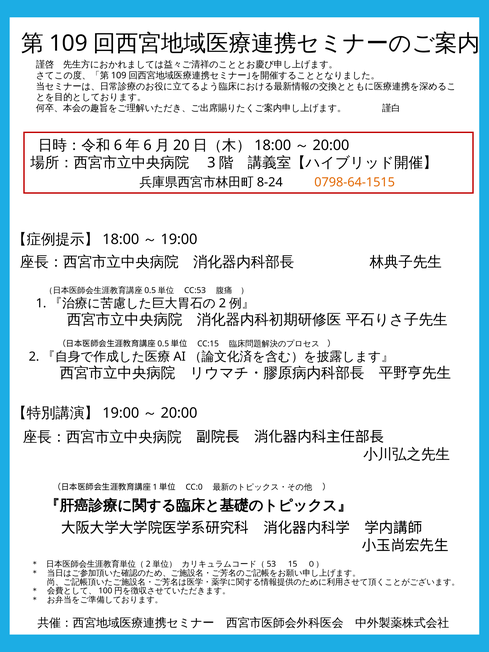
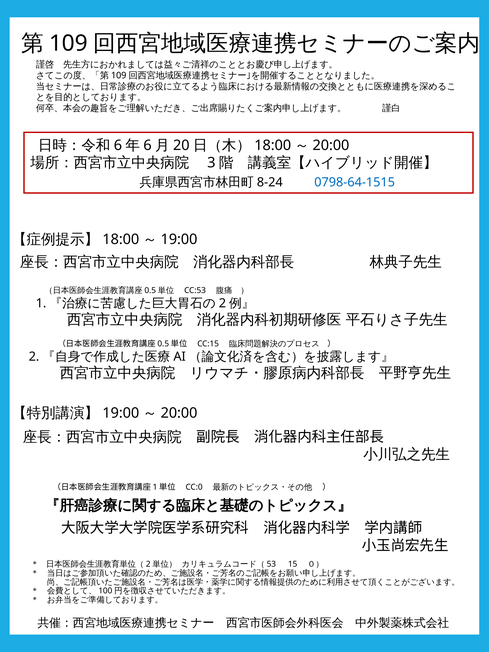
0798-64-1515 colour: orange -> blue
